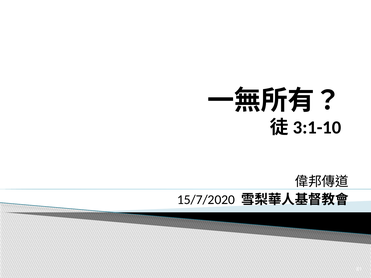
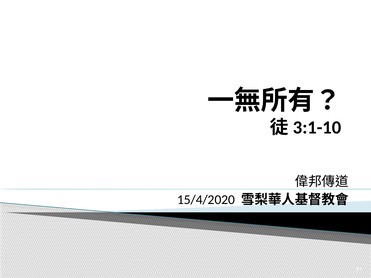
15/7/2020: 15/7/2020 -> 15/4/2020
